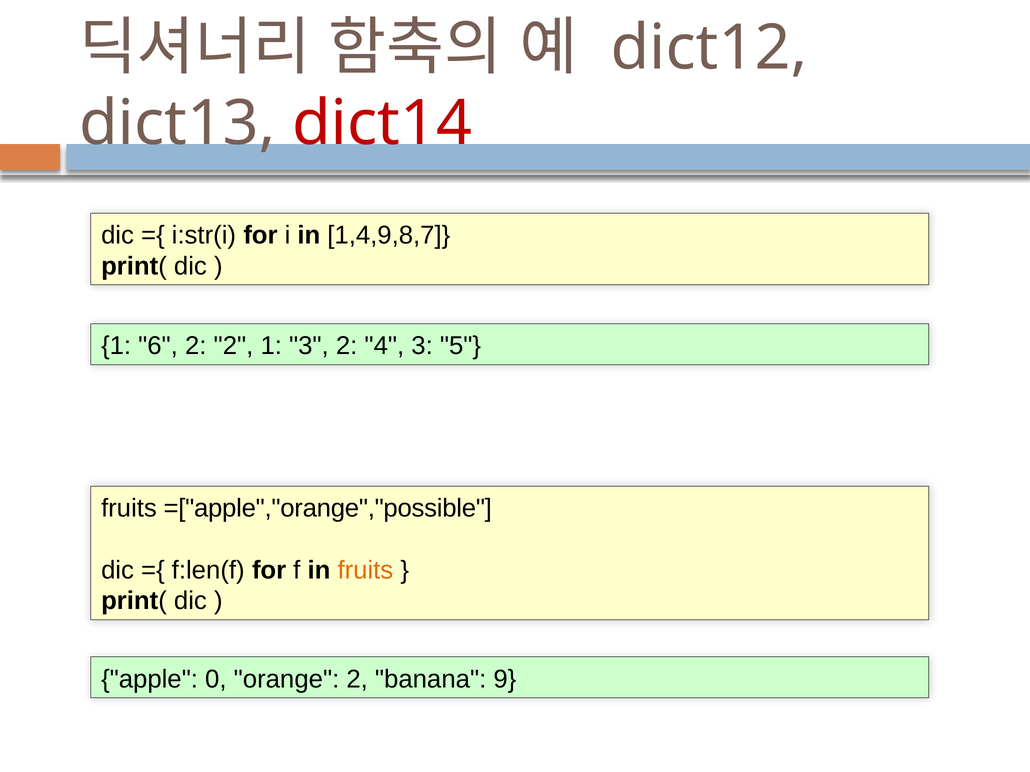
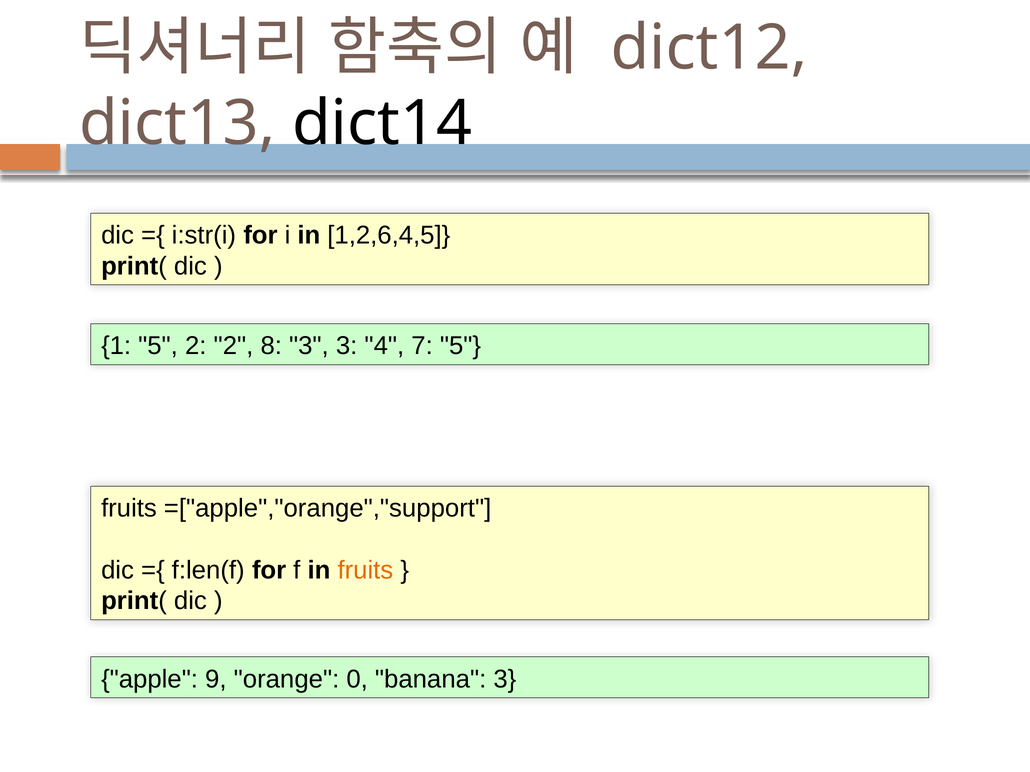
dict14 colour: red -> black
1,4,9,8,7: 1,4,9,8,7 -> 1,2,6,4,5
1 6: 6 -> 5
2 1: 1 -> 8
3 2: 2 -> 3
4 3: 3 -> 7
=["apple","orange","possible: =["apple","orange","possible -> =["apple","orange","support
0: 0 -> 9
orange 2: 2 -> 0
banana 9: 9 -> 3
